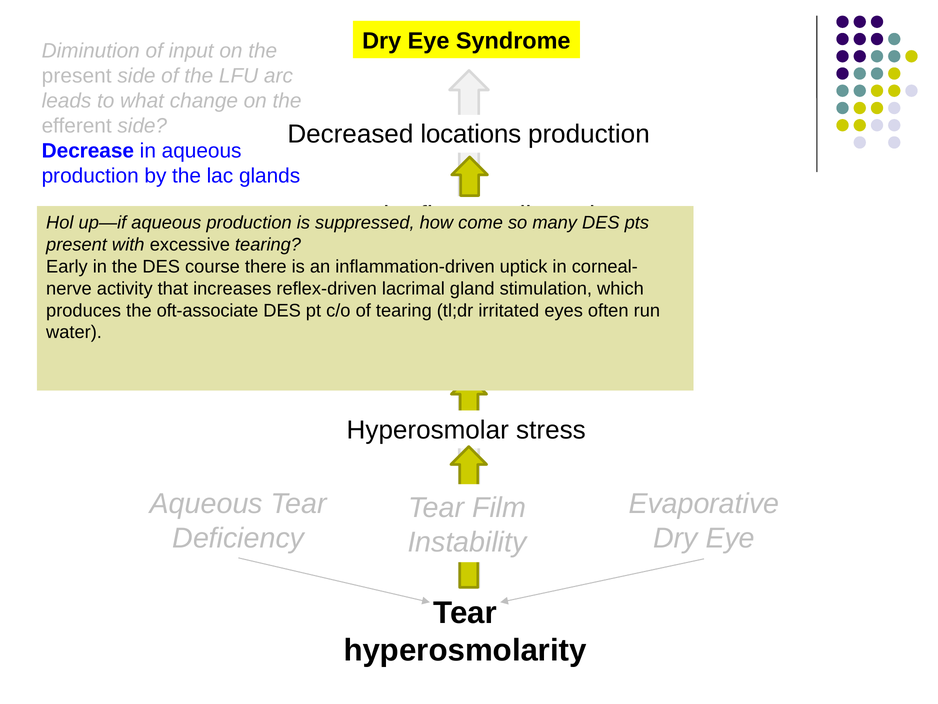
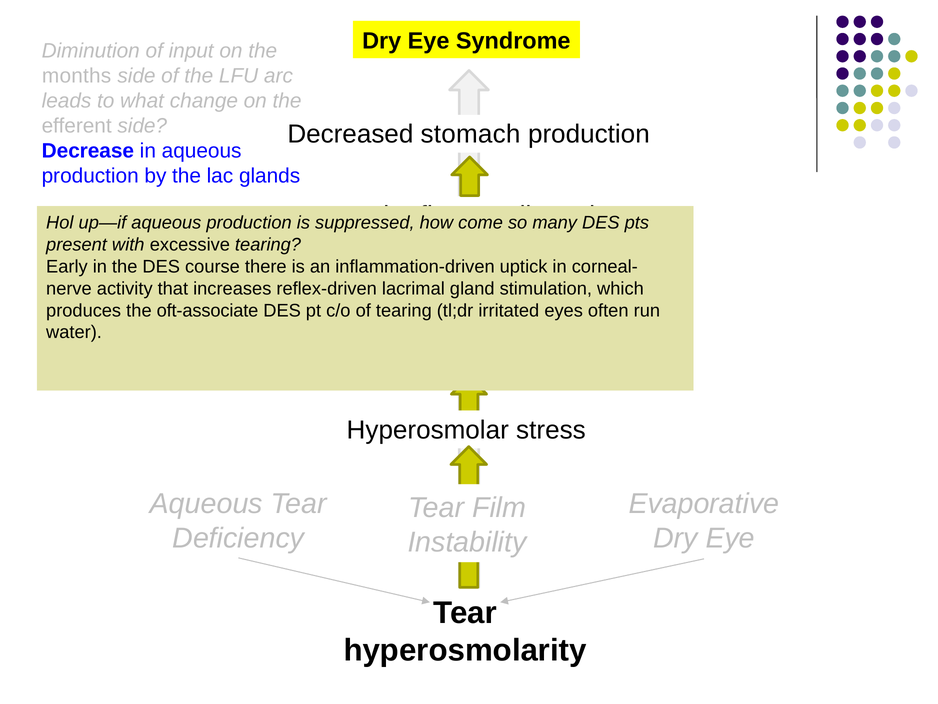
present at (77, 76): present -> months
locations: locations -> stomach
